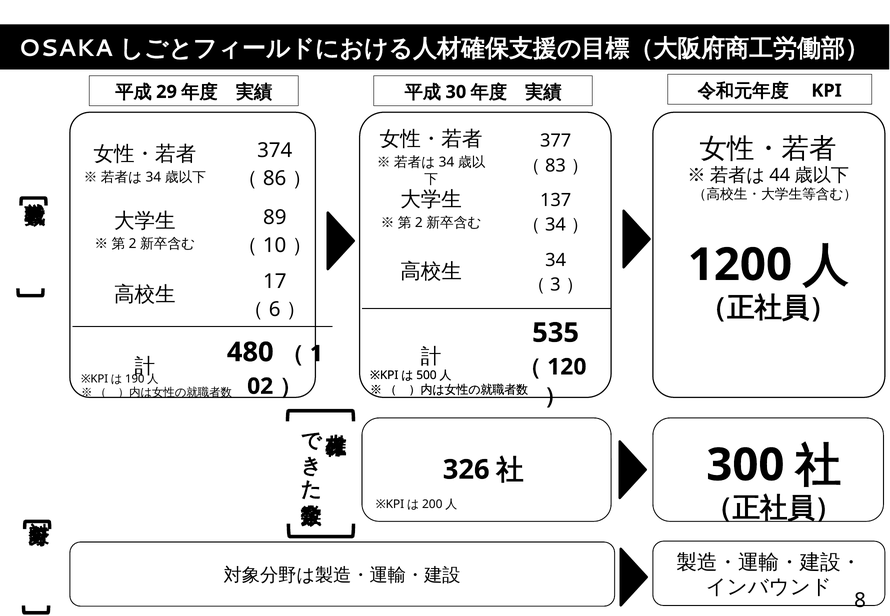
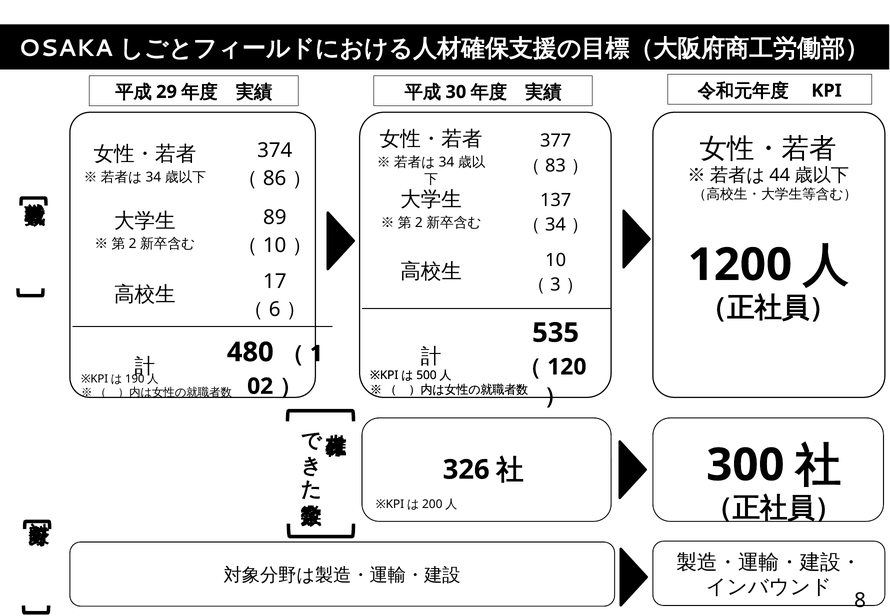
34 at (556, 260): 34 -> 10
